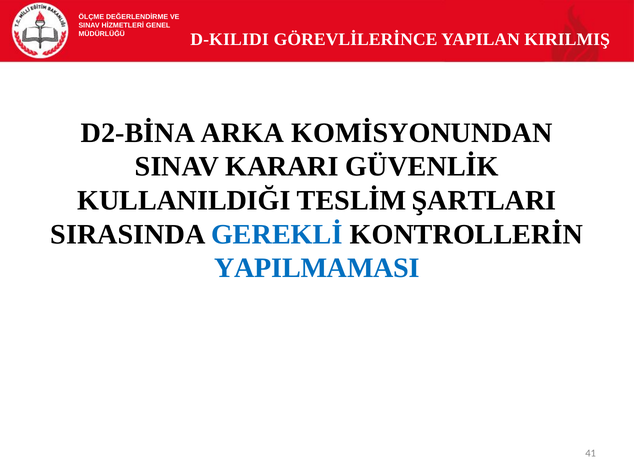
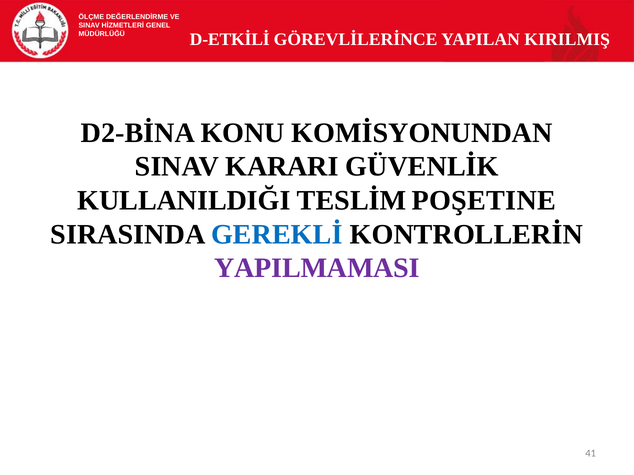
D-KILIDI: D-KILIDI -> D-ETKİLİ
ARKA: ARKA -> KONU
ŞARTLARI: ŞARTLARI -> POŞETINE
YAPILMAMASI colour: blue -> purple
